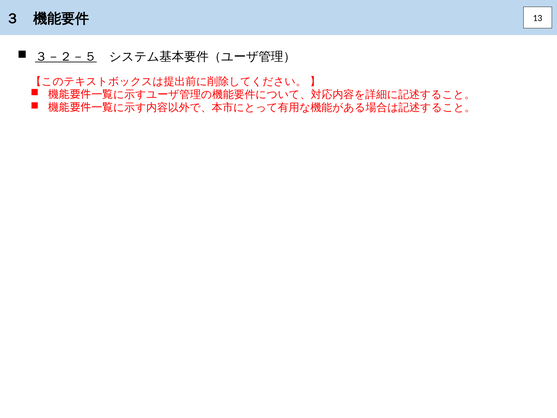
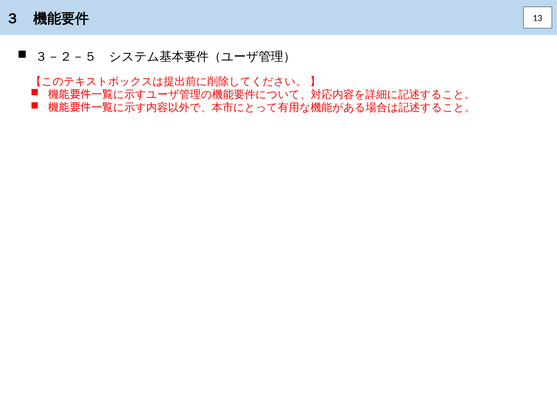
３－２－５ underline: present -> none
